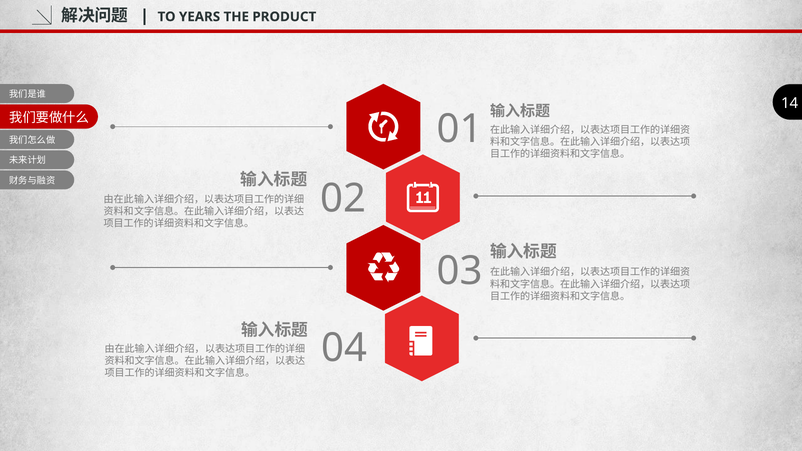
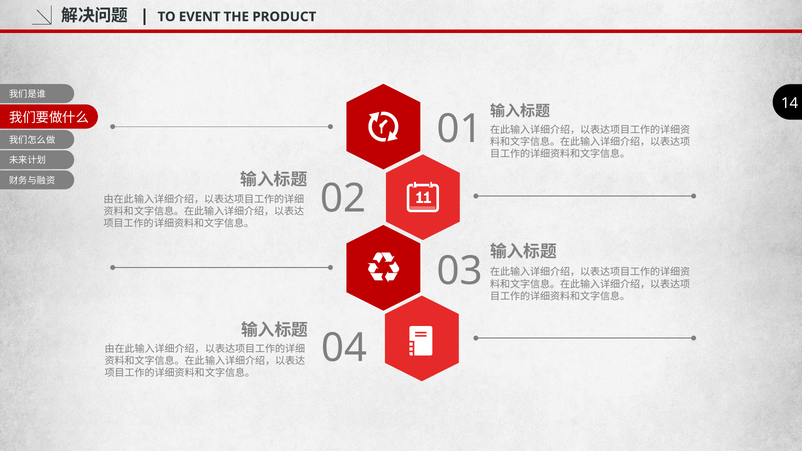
YEARS: YEARS -> EVENT
